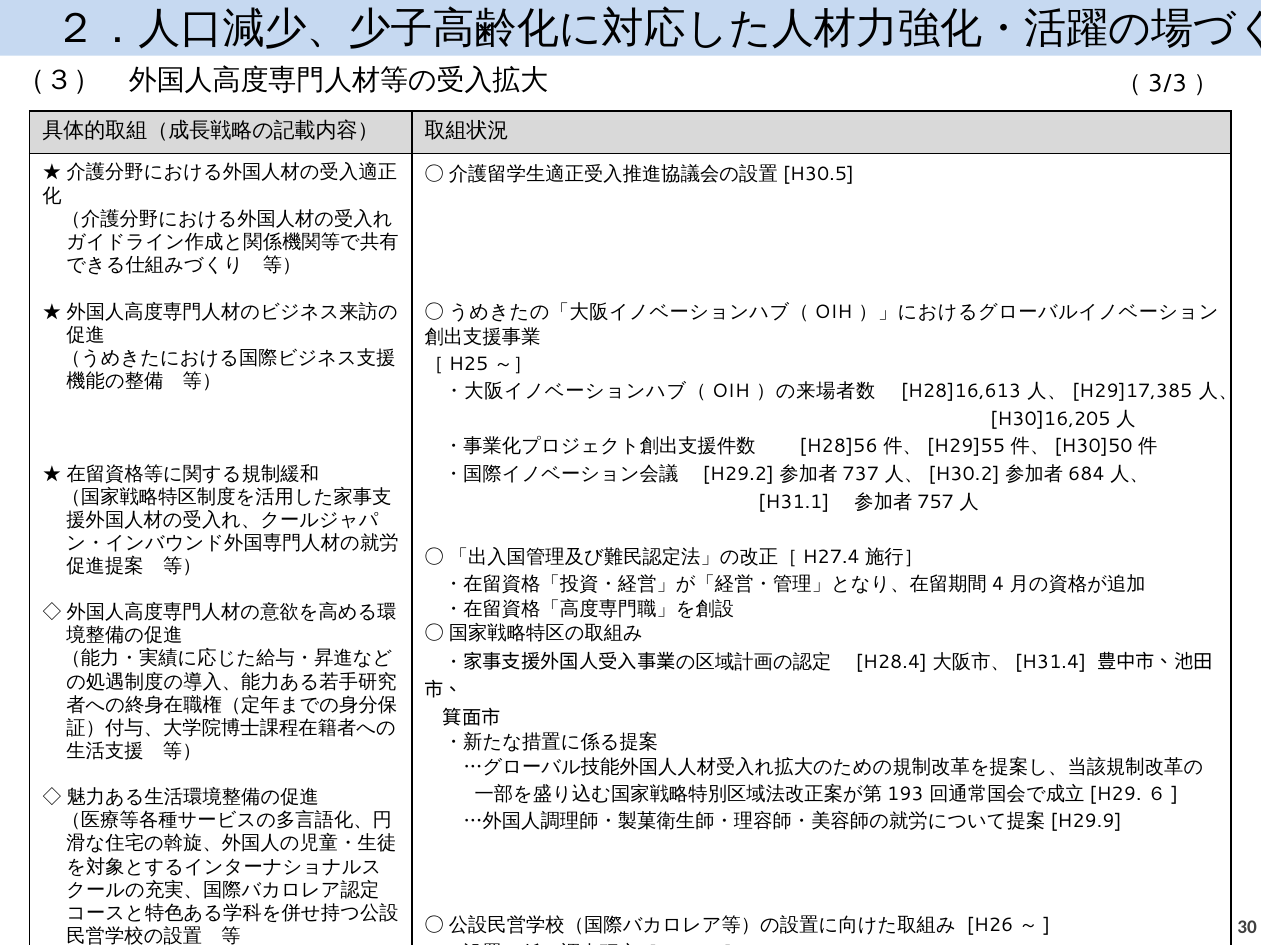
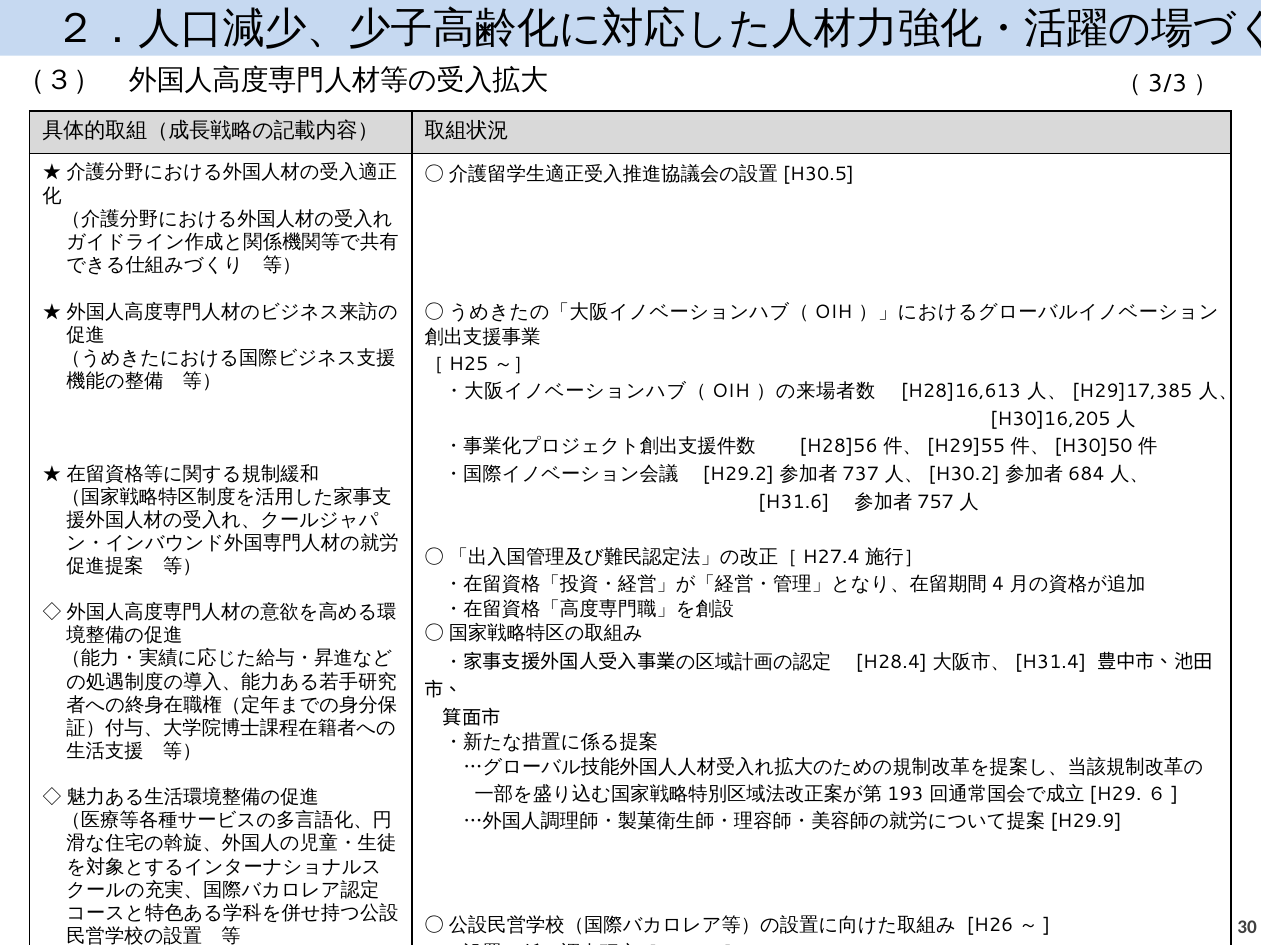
H31.1: H31.1 -> H31.6
